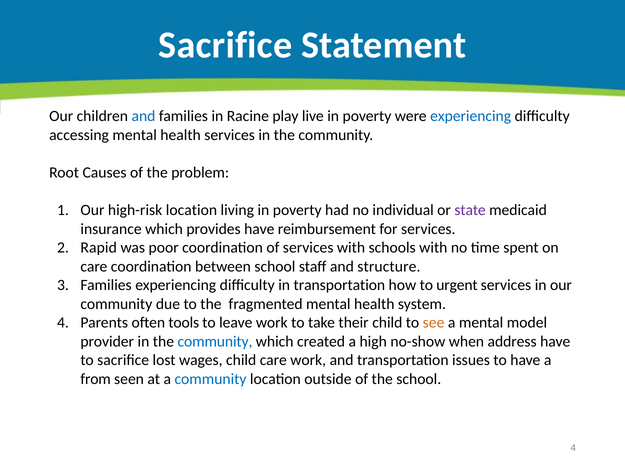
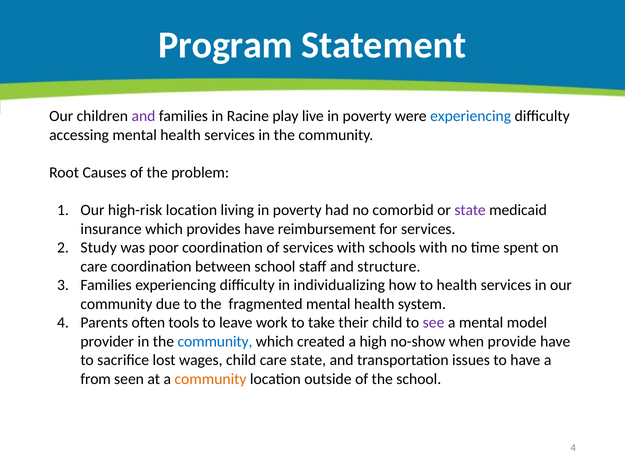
Sacrifice at (225, 45): Sacrifice -> Program
and at (143, 116) colour: blue -> purple
individual: individual -> comorbid
Rapid: Rapid -> Study
in transportation: transportation -> individualizing
to urgent: urgent -> health
see colour: orange -> purple
address: address -> provide
care work: work -> state
community at (211, 379) colour: blue -> orange
